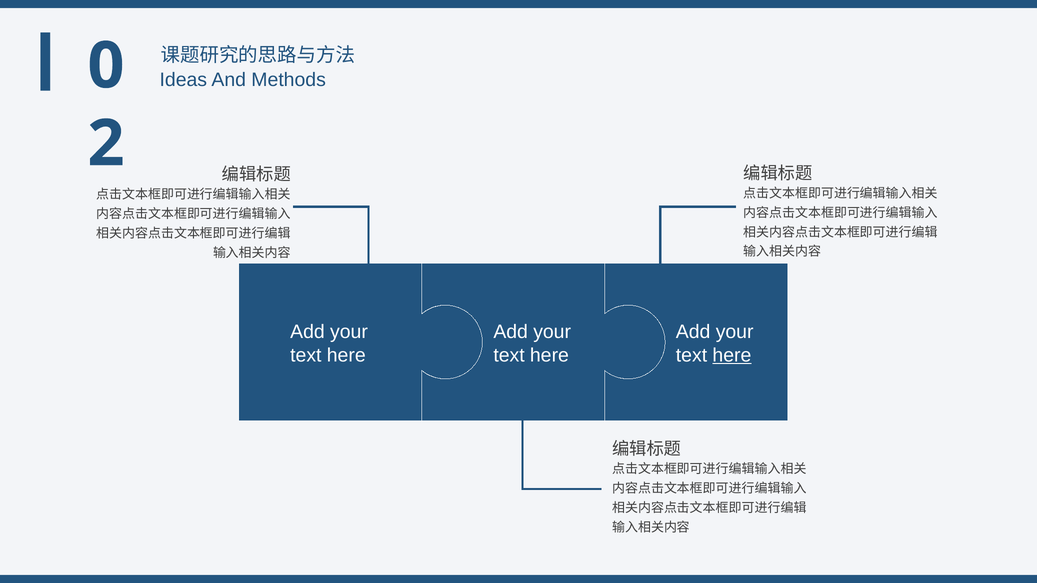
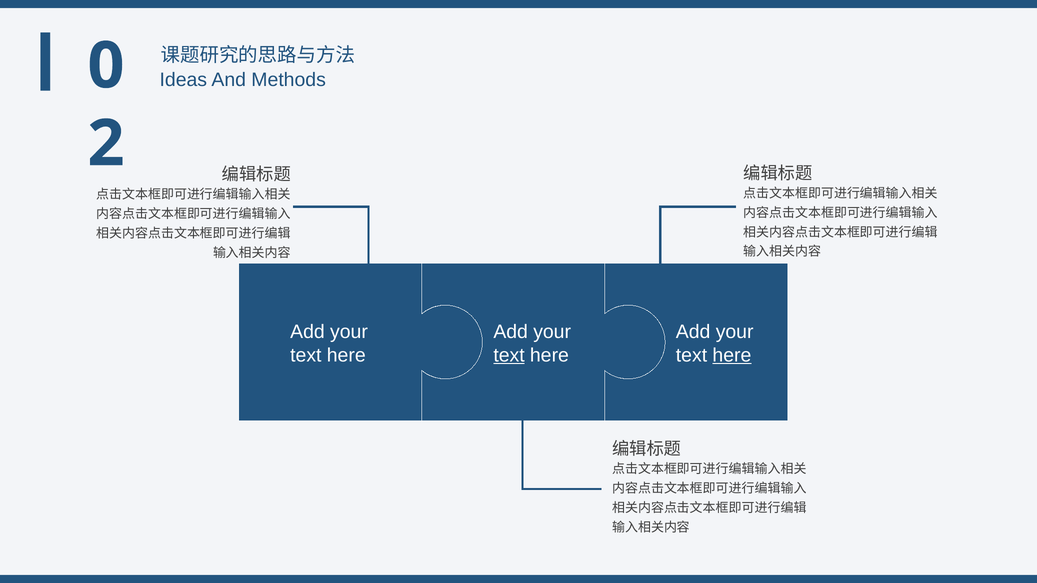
text at (509, 355) underline: none -> present
